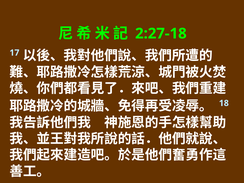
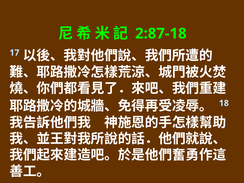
2:27-18: 2:27-18 -> 2:87-18
